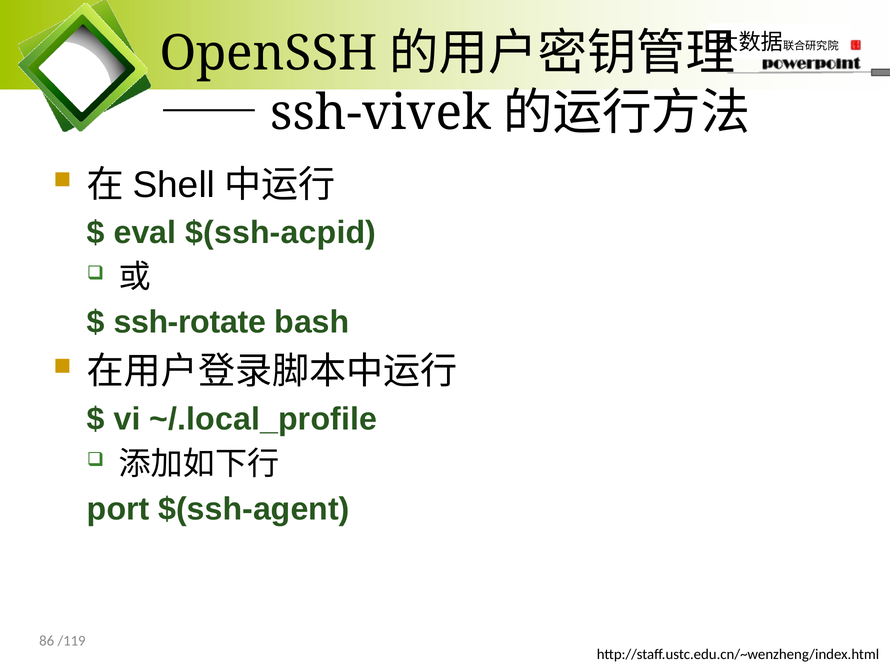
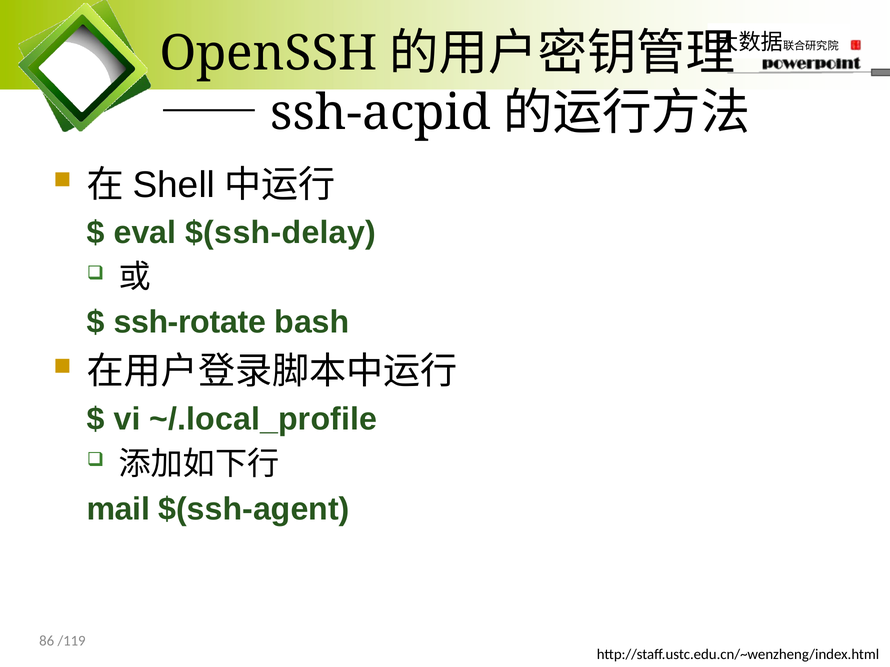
ssh-vivek: ssh-vivek -> ssh-acpid
$(ssh-acpid: $(ssh-acpid -> $(ssh-delay
port: port -> mail
